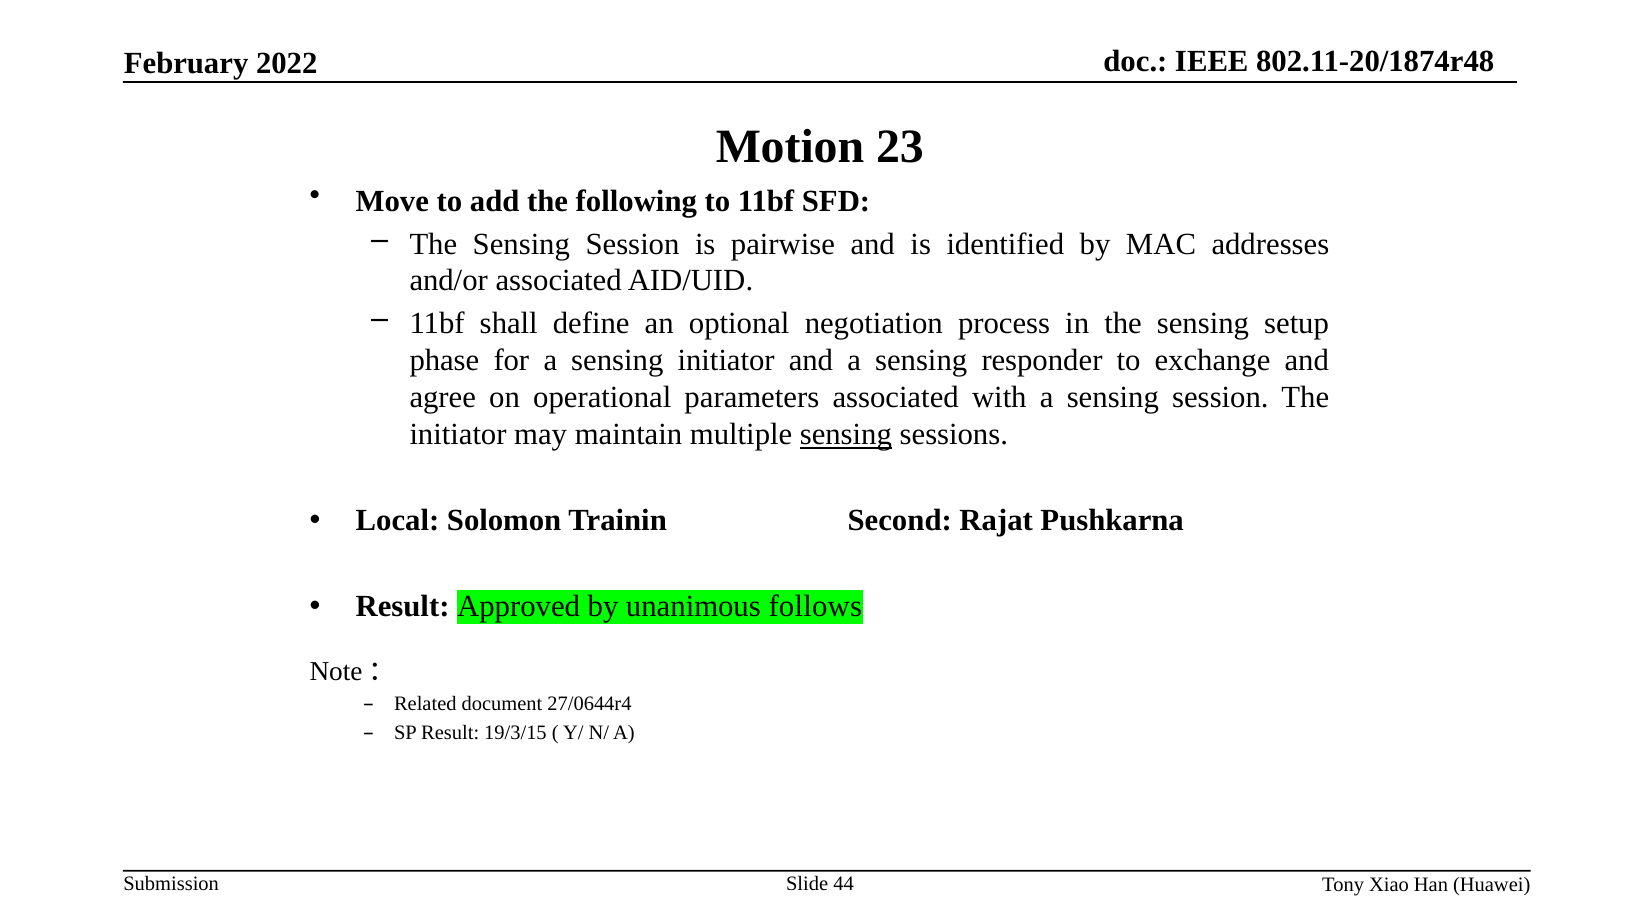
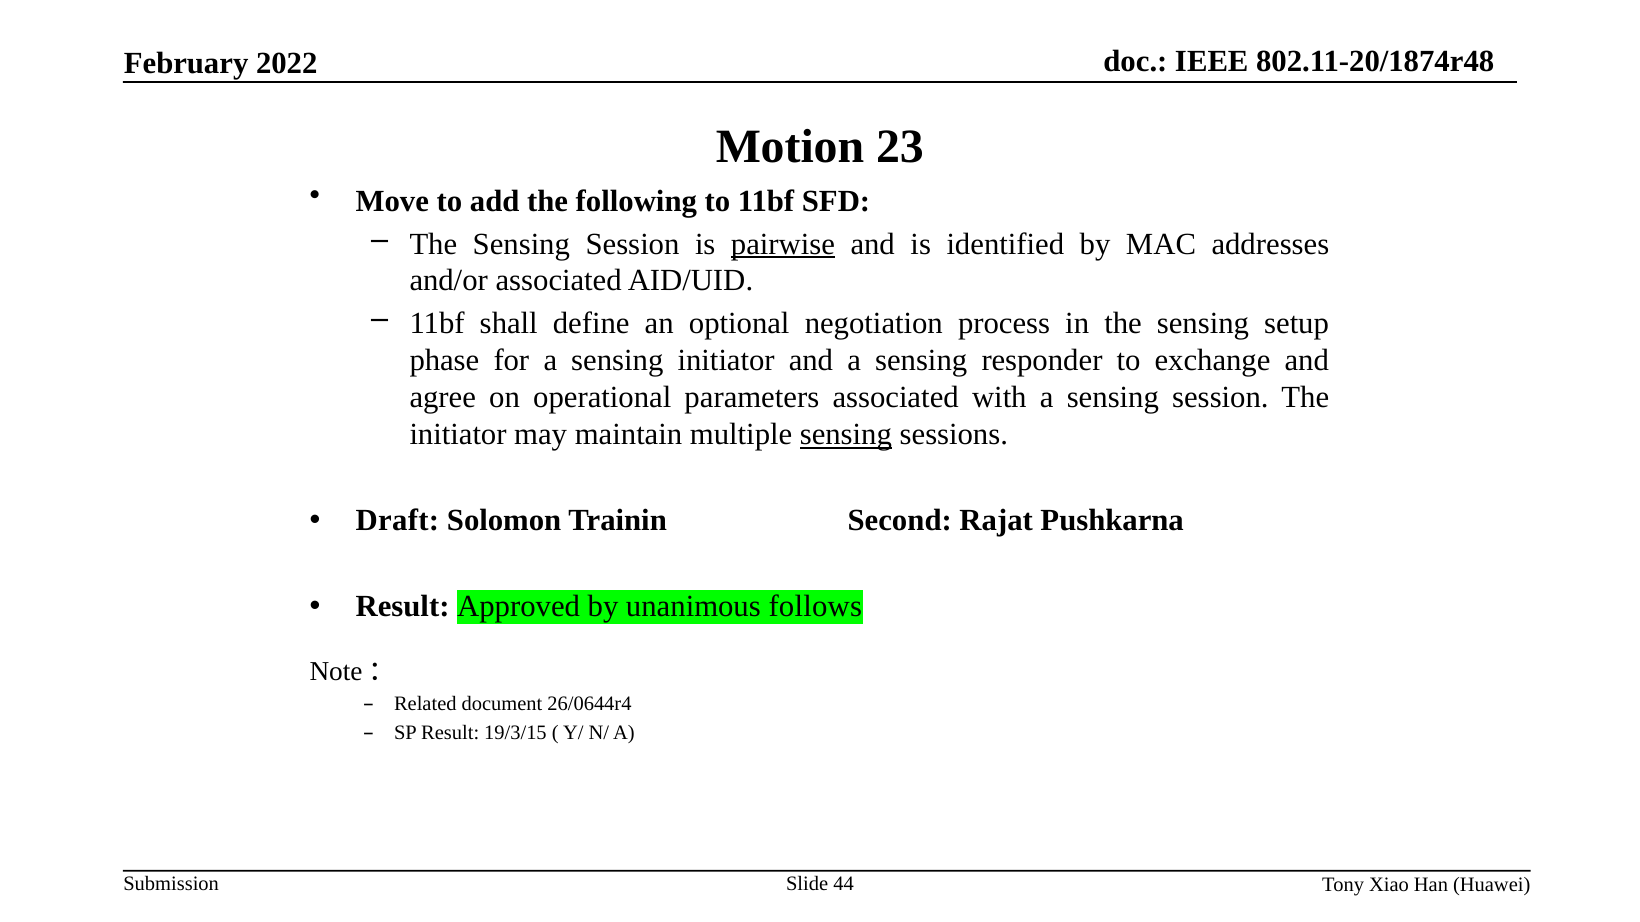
pairwise underline: none -> present
Local: Local -> Draft
27/0644r4: 27/0644r4 -> 26/0644r4
